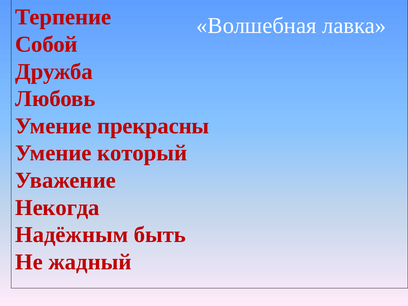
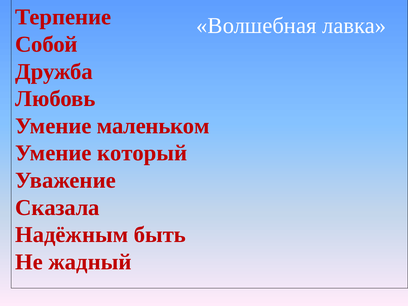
прекрасны: прекрасны -> маленьком
Некогда: Некогда -> Сказала
